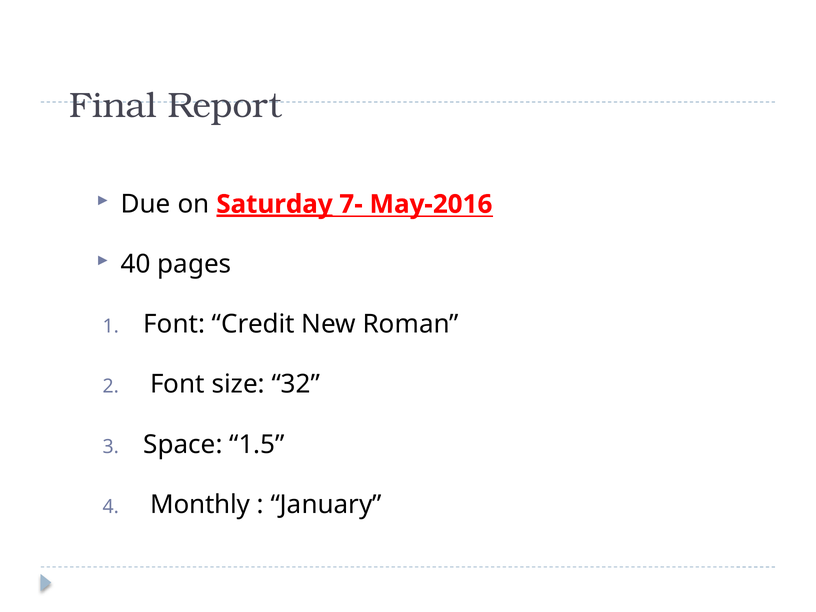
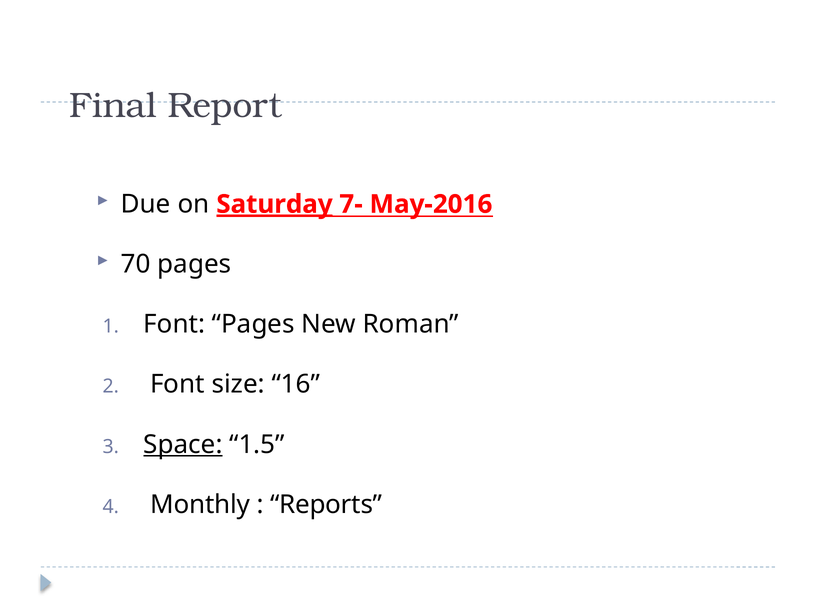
40: 40 -> 70
Font Credit: Credit -> Pages
32: 32 -> 16
Space underline: none -> present
January: January -> Reports
